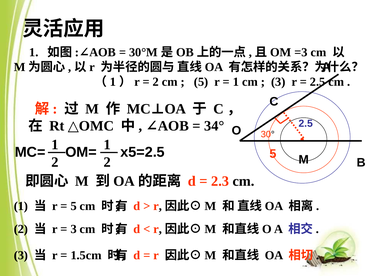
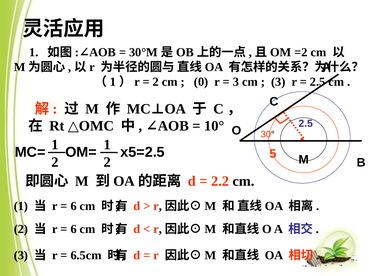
=3: =3 -> =2
5 at (201, 82): 5 -> 0
1 at (236, 82): 1 -> 3
34°: 34° -> 10°
2.3: 2.3 -> 2.2
5 at (74, 207): 5 -> 6
3 at (74, 230): 3 -> 6
1.5cm: 1.5cm -> 6.5cm
